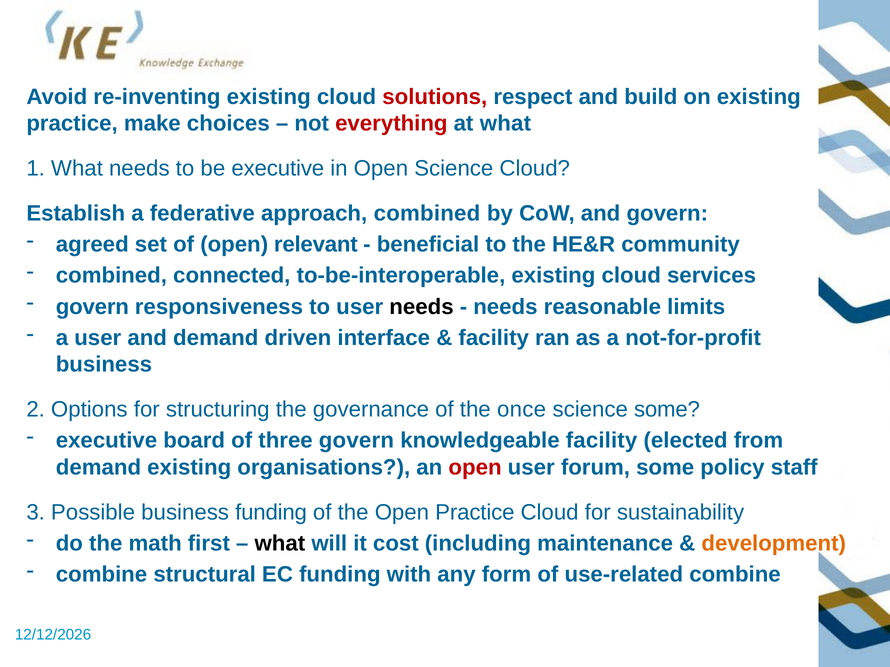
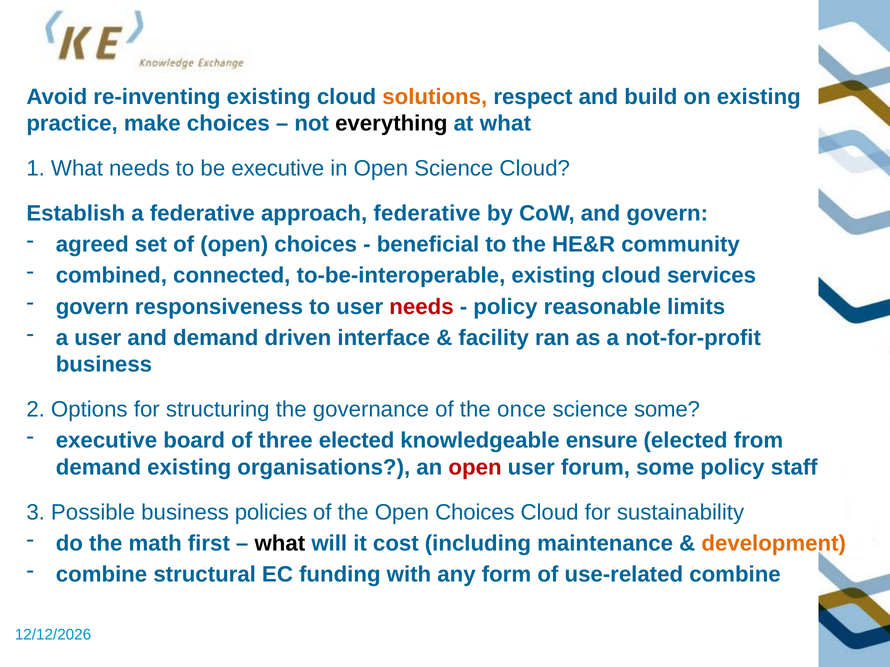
solutions colour: red -> orange
everything colour: red -> black
approach combined: combined -> federative
of open relevant: relevant -> choices
needs at (421, 307) colour: black -> red
needs at (505, 307): needs -> policy
three govern: govern -> elected
knowledgeable facility: facility -> ensure
business funding: funding -> policies
the Open Practice: Practice -> Choices
